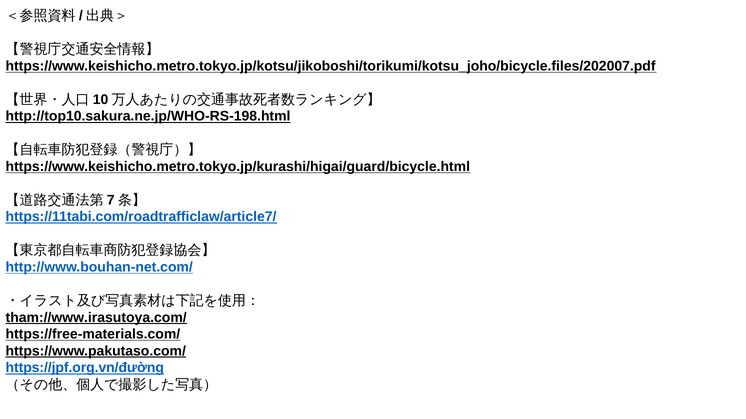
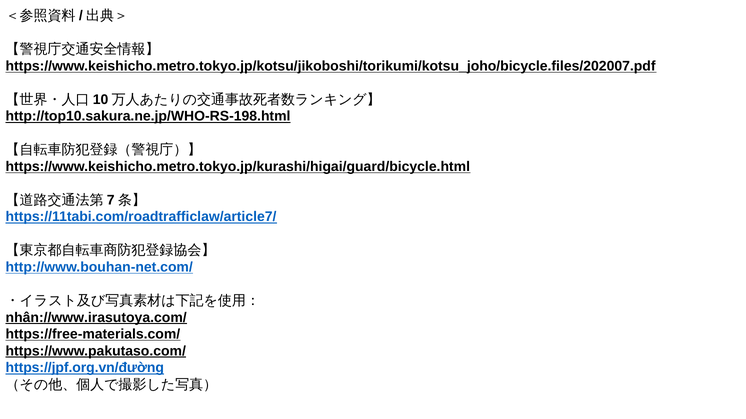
tham://www.irasutoya.com/: tham://www.irasutoya.com/ -> nhân://www.irasutoya.com/
